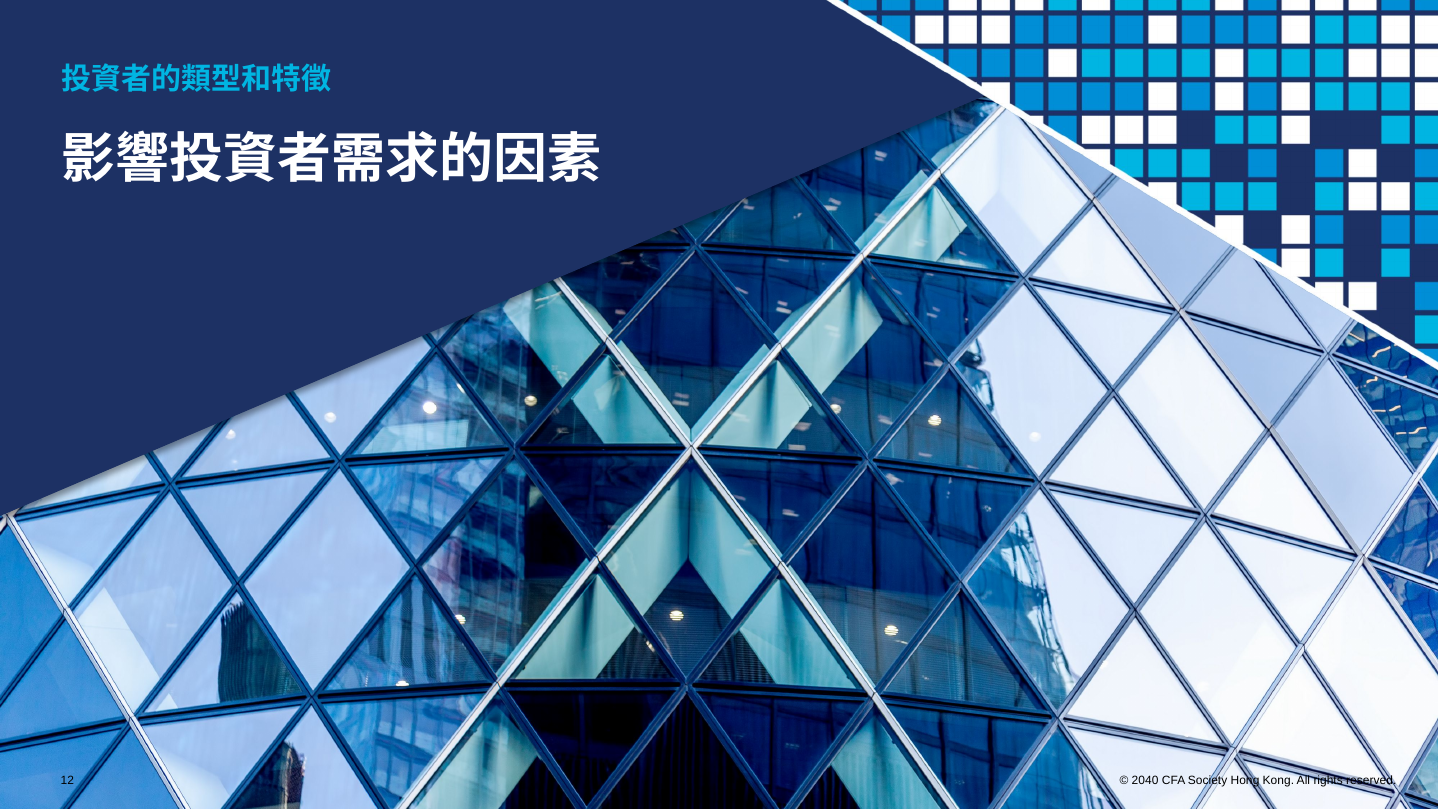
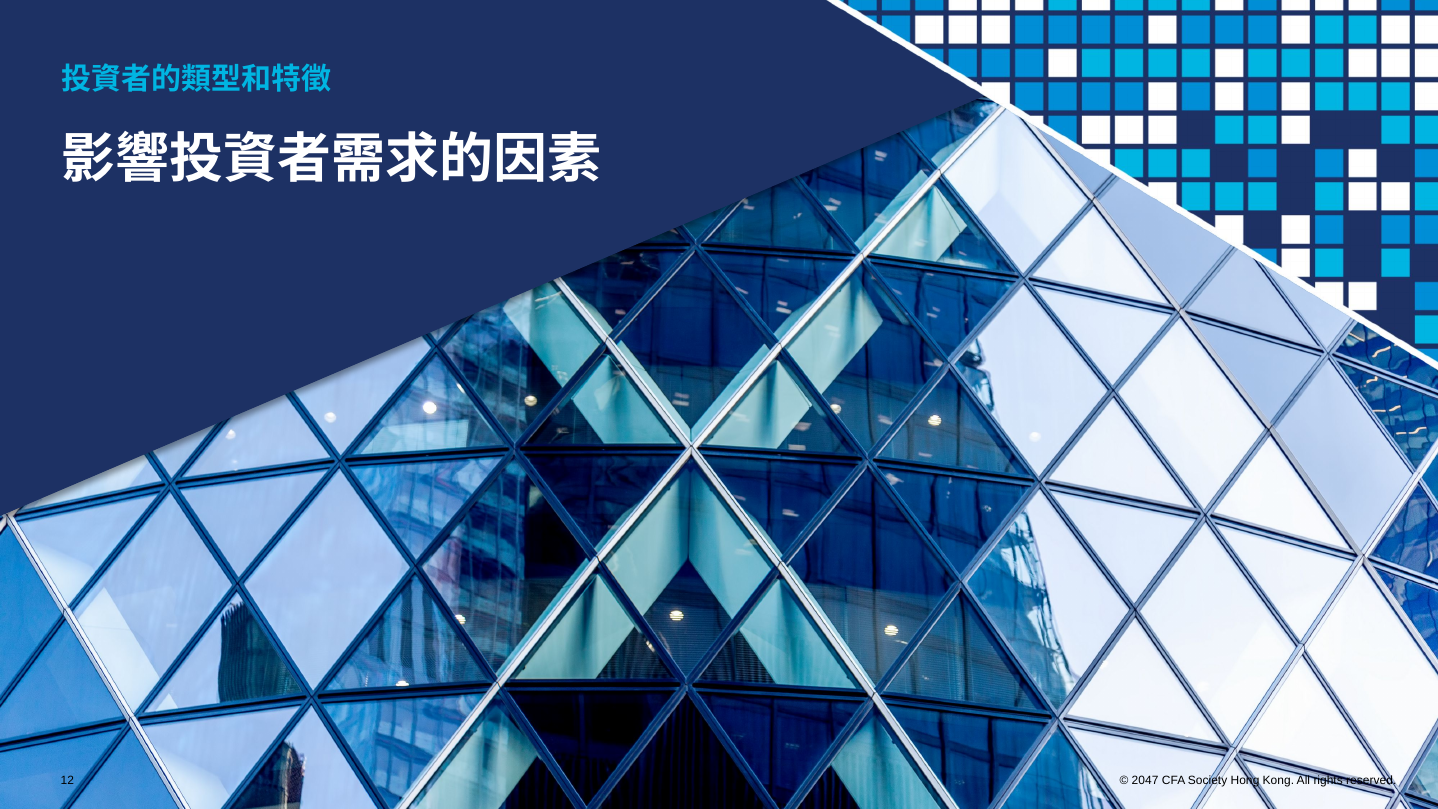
2040: 2040 -> 2047
